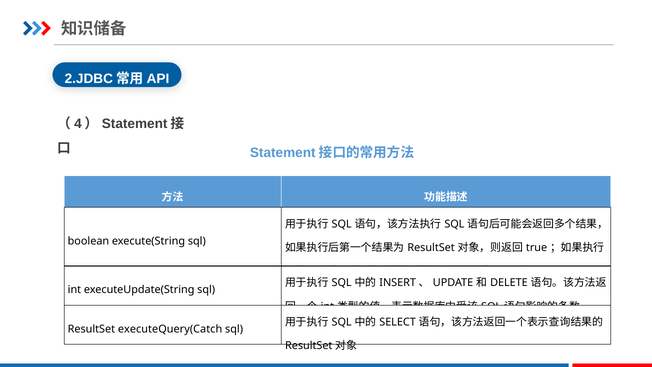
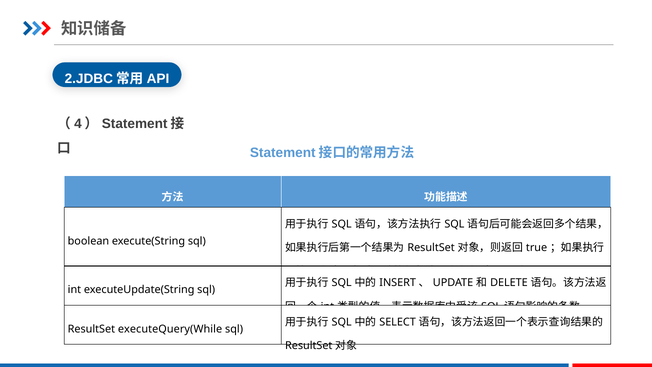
executeQuery(Catch: executeQuery(Catch -> executeQuery(While
